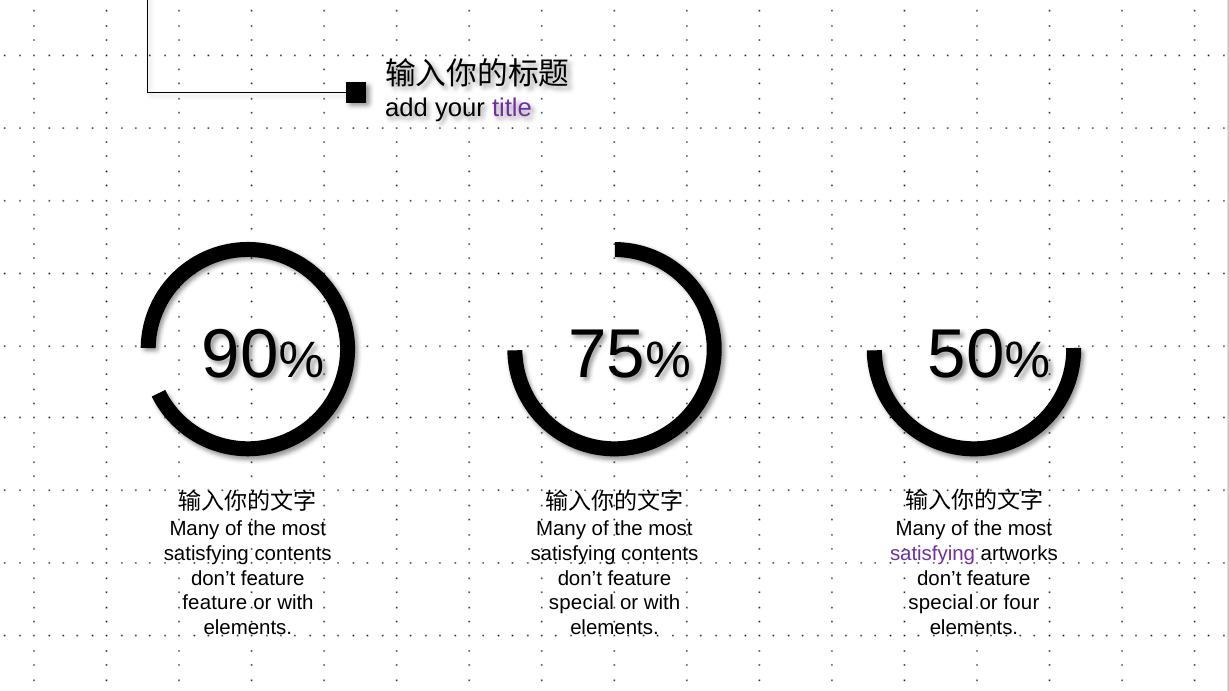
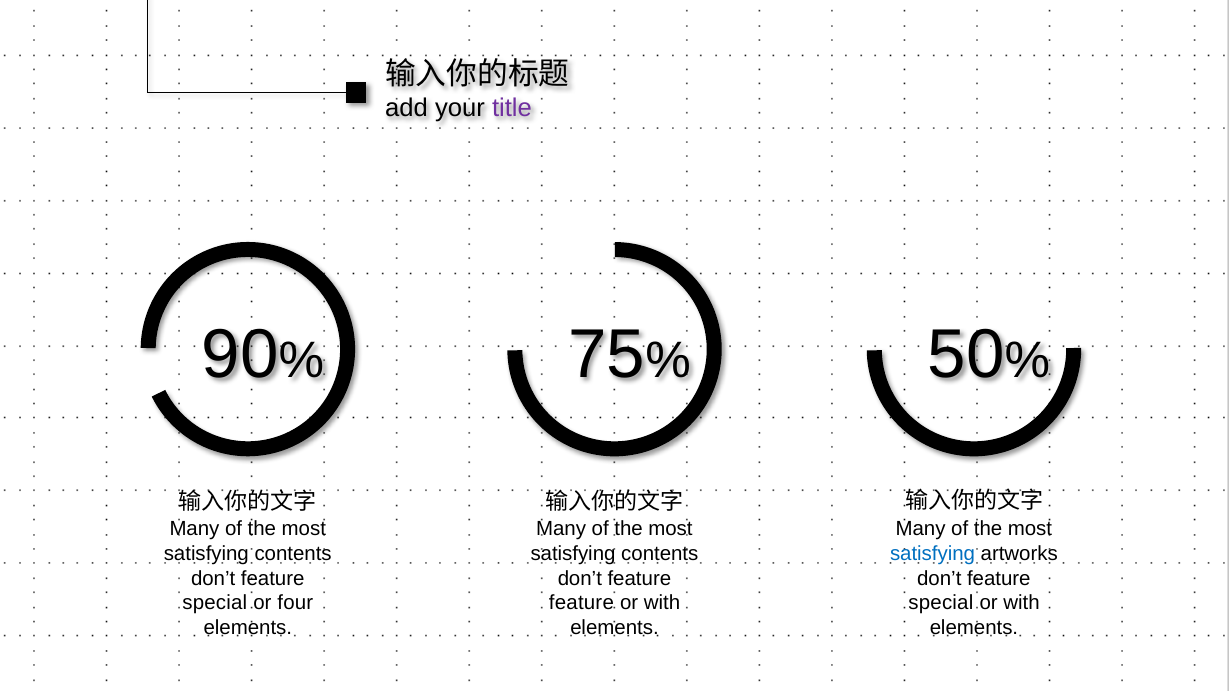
satisfying at (933, 554) colour: purple -> blue
feature at (215, 603): feature -> special
with at (295, 603): with -> four
special at (581, 603): special -> feature
four at (1021, 603): four -> with
